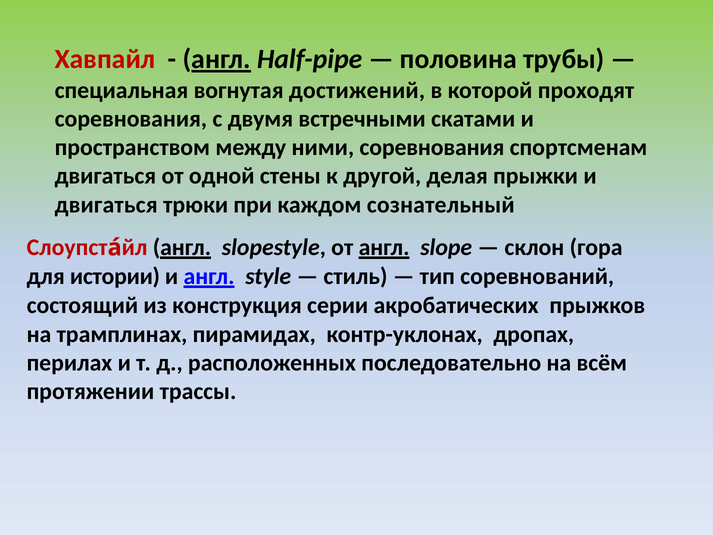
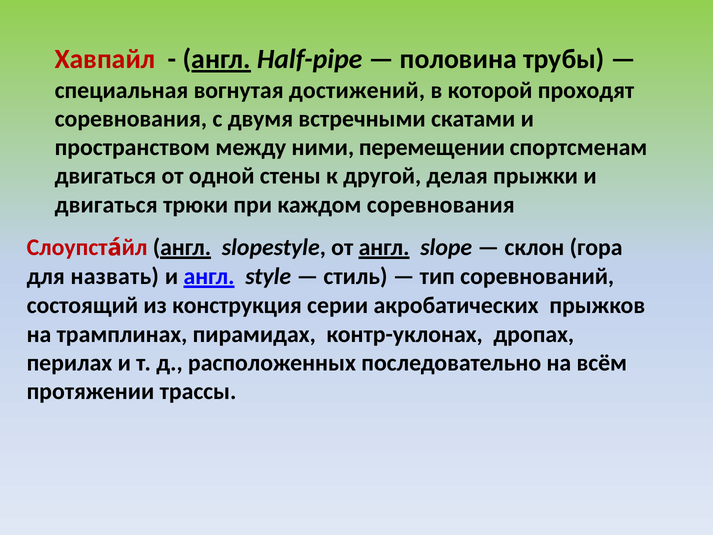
ними соревнования: соревнования -> перемещении
каждом сознательный: сознательный -> соревнования
истории: истории -> назвать
